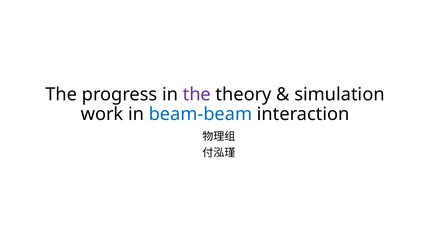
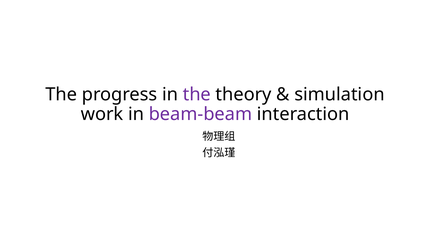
beam-beam colour: blue -> purple
